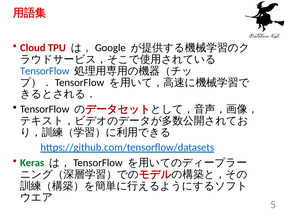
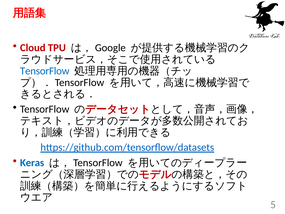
Keras colour: green -> blue
